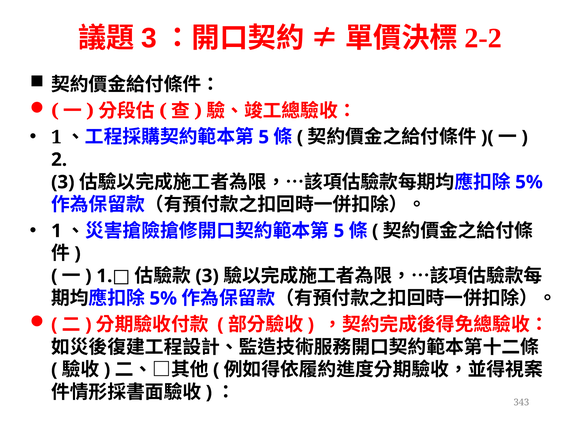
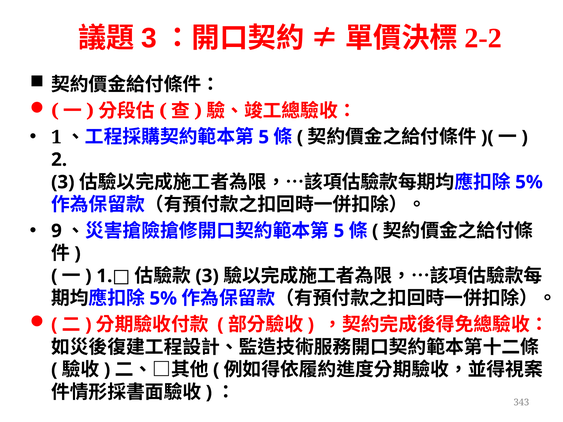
1 at (56, 231): 1 -> 9
